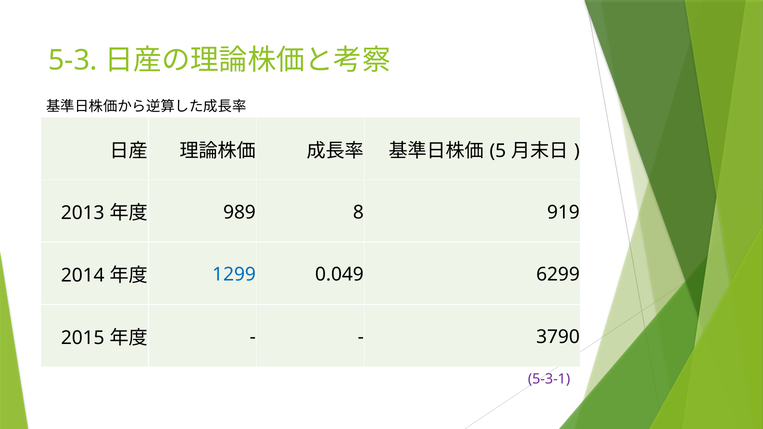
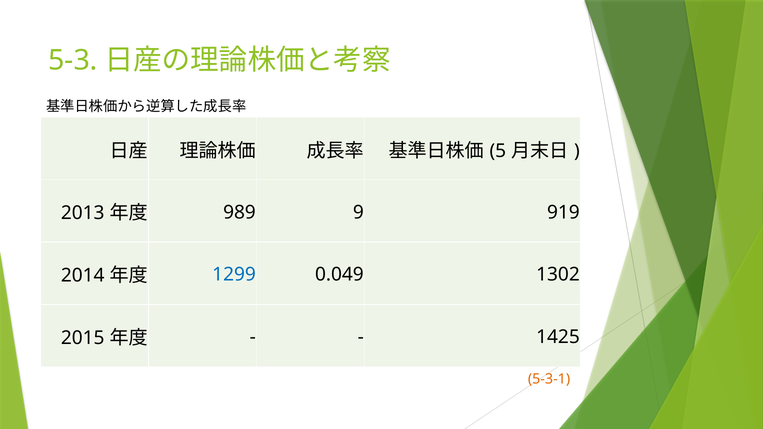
8: 8 -> 9
6299: 6299 -> 1302
3790: 3790 -> 1425
5-3-1 colour: purple -> orange
